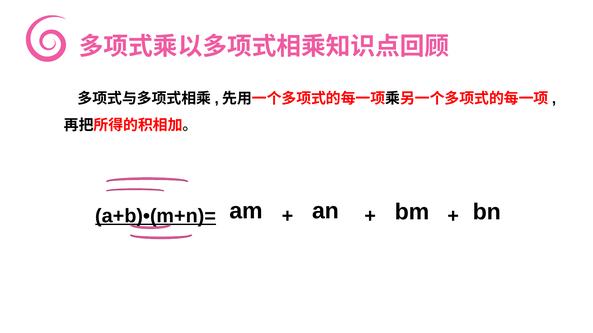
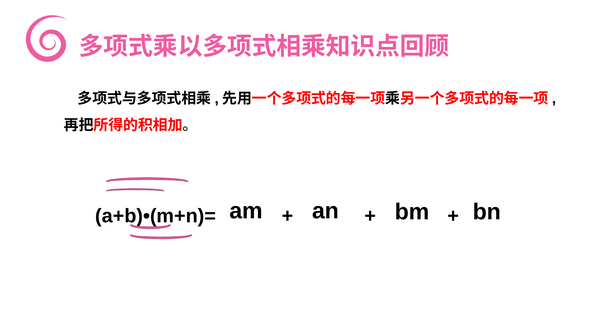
a+b)•(m+n)= underline: present -> none
